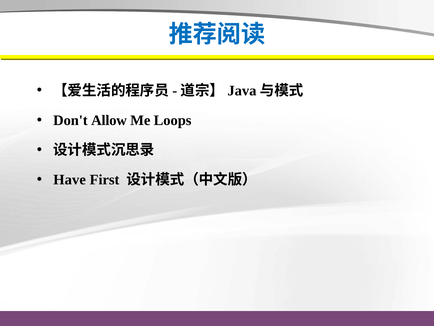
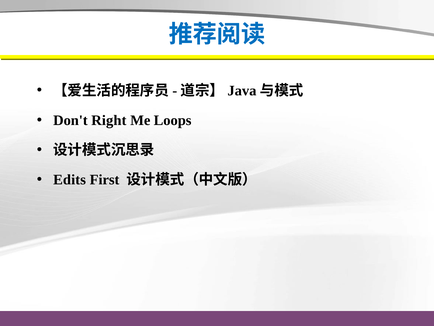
Allow: Allow -> Right
Have: Have -> Edits
